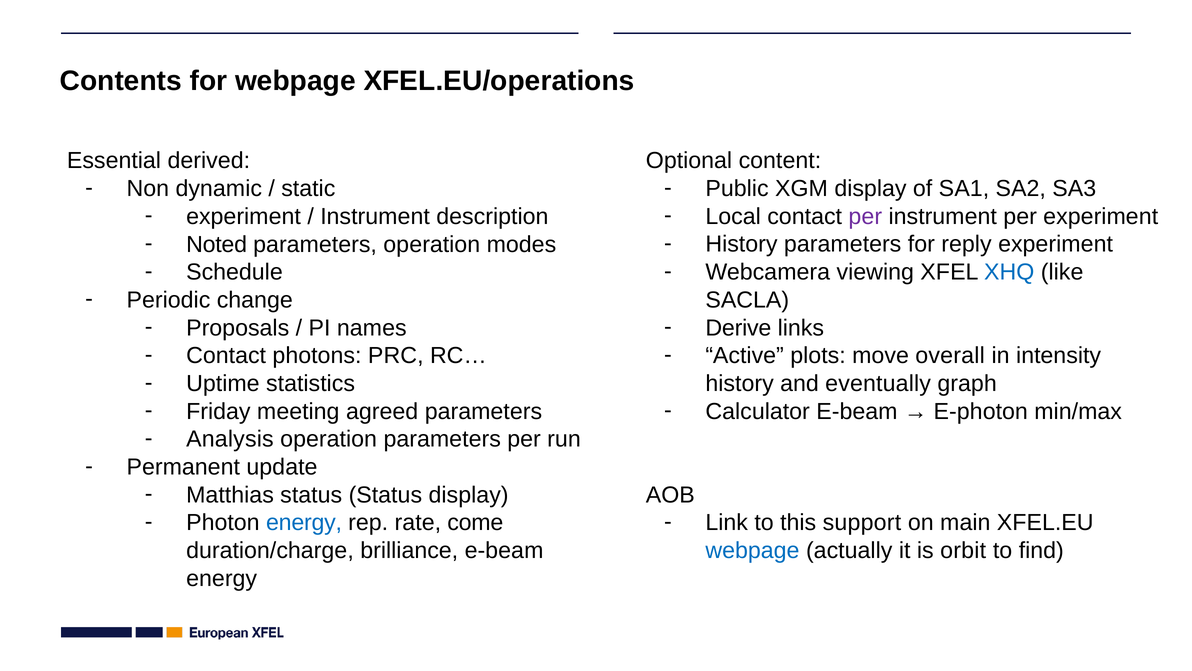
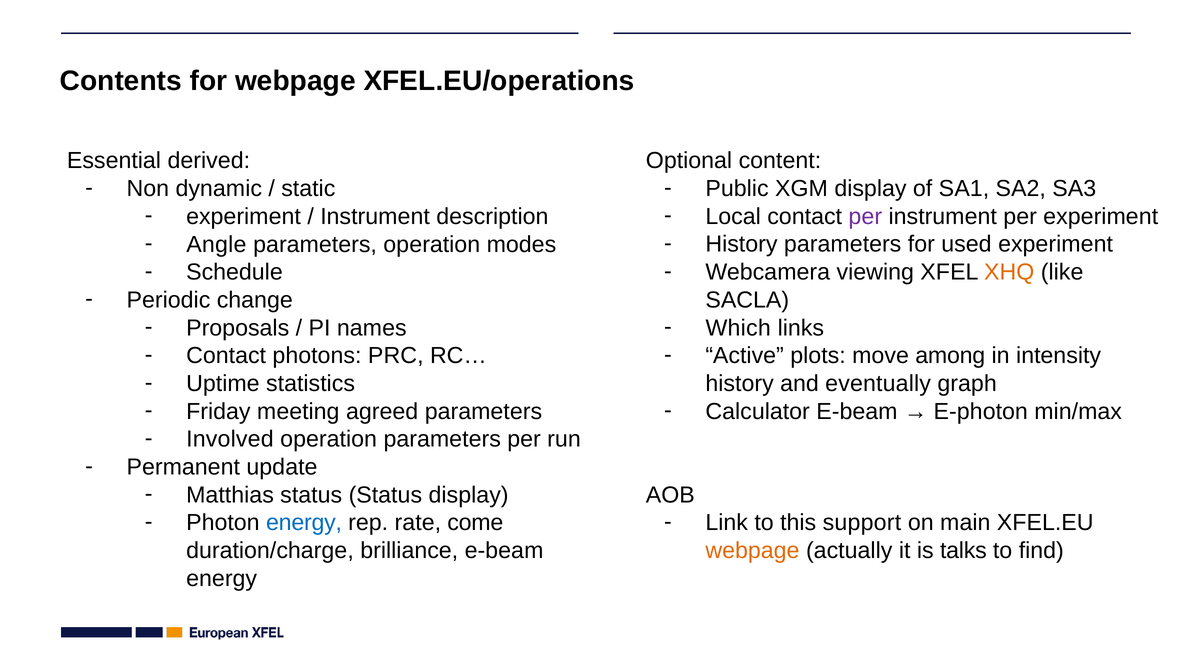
Noted: Noted -> Angle
reply: reply -> used
XHQ colour: blue -> orange
Derive: Derive -> Which
overall: overall -> among
Analysis: Analysis -> Involved
webpage at (752, 550) colour: blue -> orange
orbit: orbit -> talks
